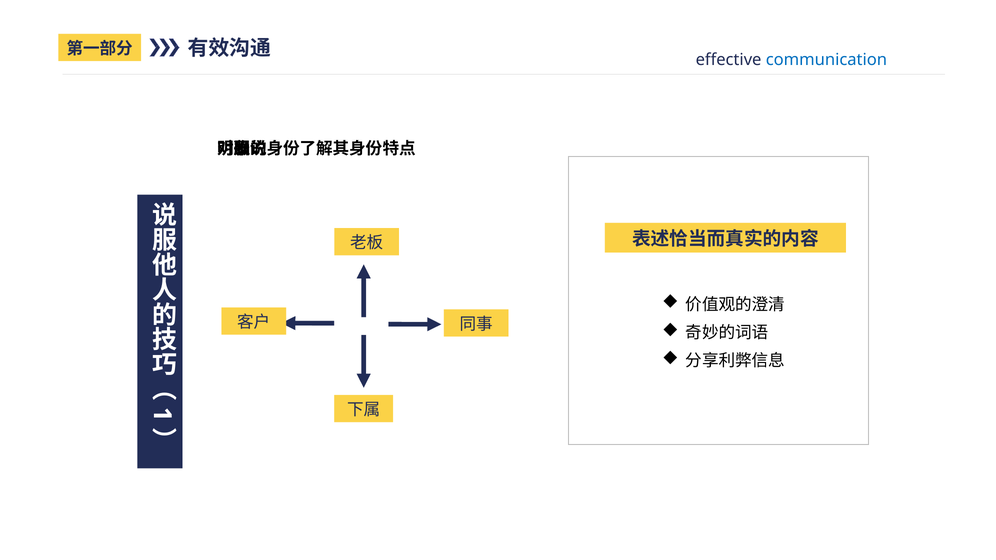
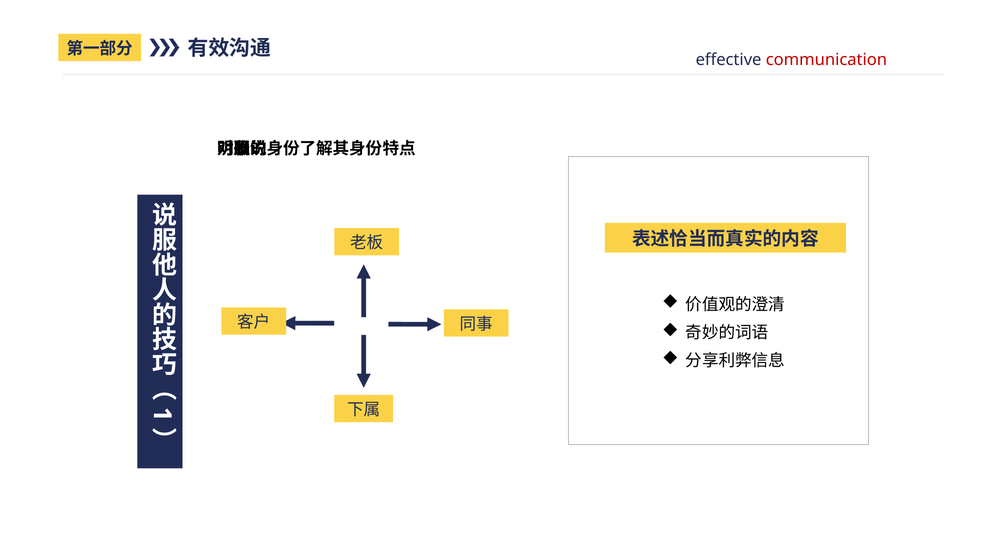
communication colour: blue -> red
